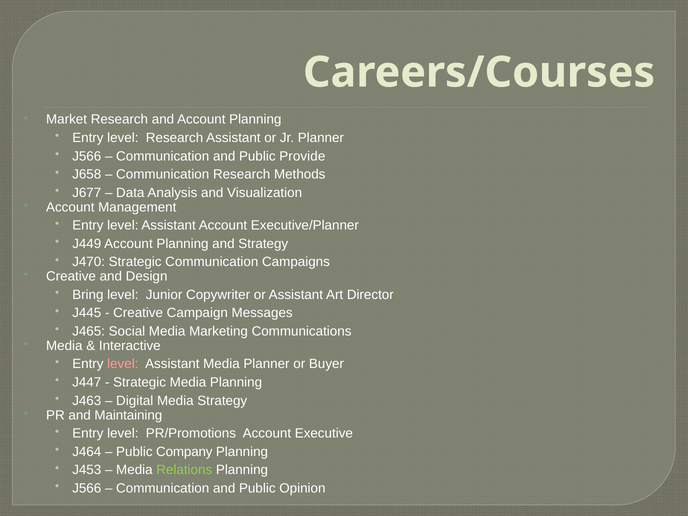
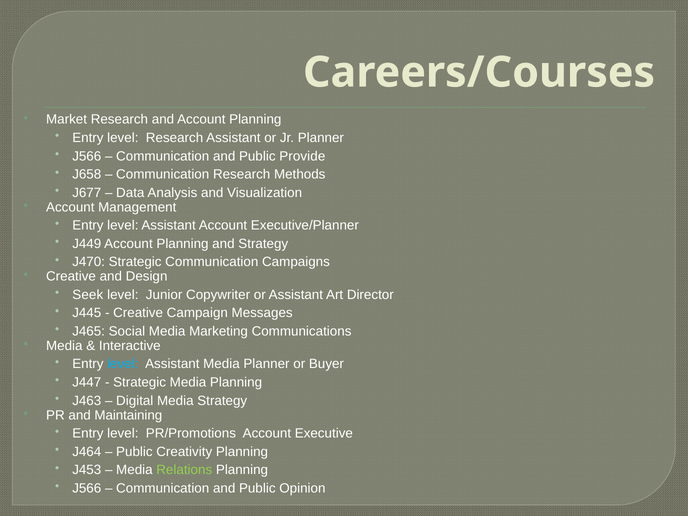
Bring: Bring -> Seek
level at (123, 364) colour: pink -> light blue
Company: Company -> Creativity
